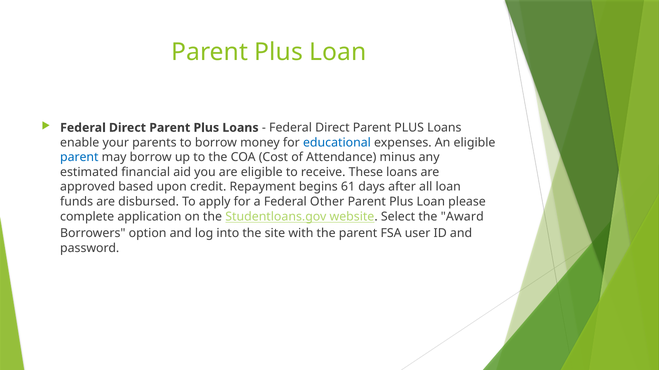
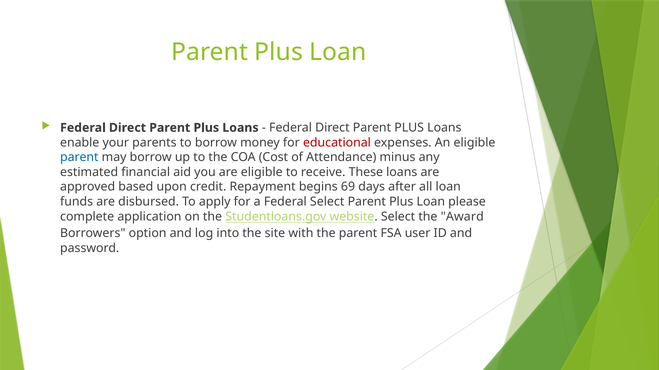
educational colour: blue -> red
61: 61 -> 69
Federal Other: Other -> Select
